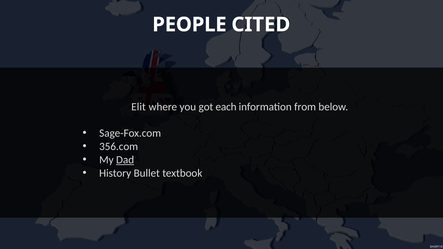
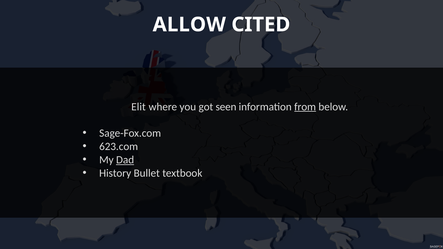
PEOPLE: PEOPLE -> ALLOW
each: each -> seen
from underline: none -> present
356.com: 356.com -> 623.com
